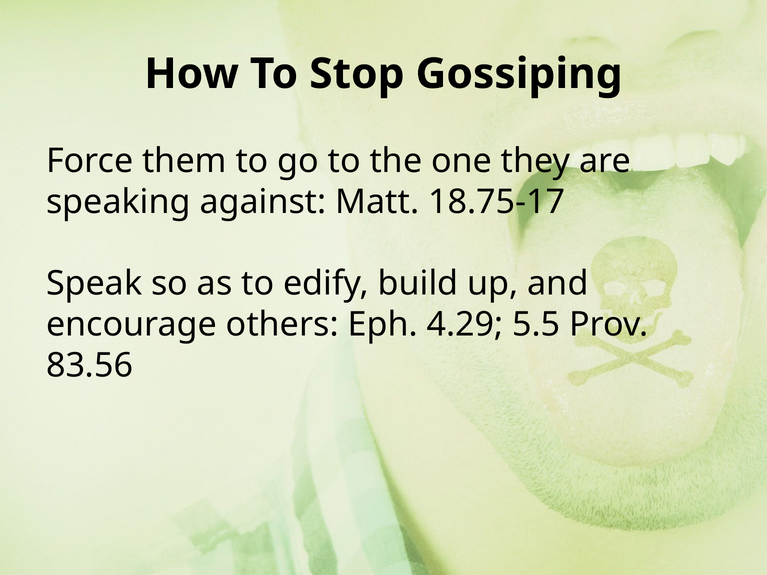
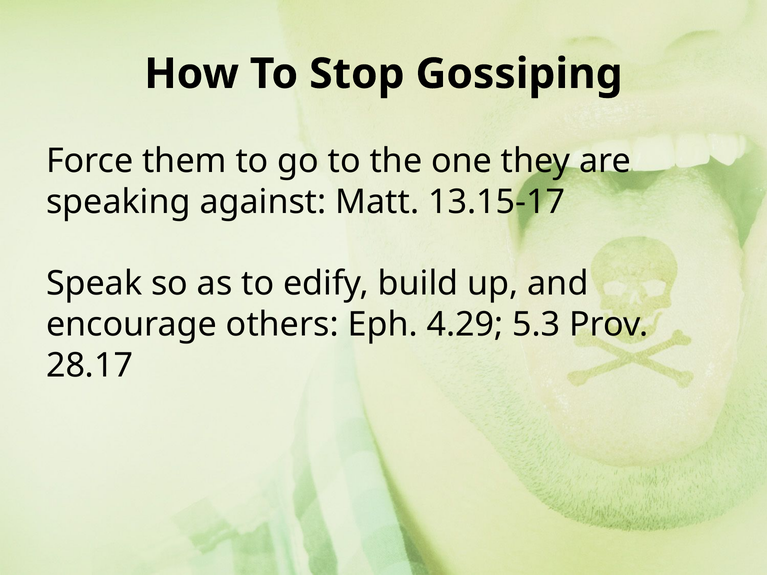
18.75-17: 18.75-17 -> 13.15-17
5.5: 5.5 -> 5.3
83.56: 83.56 -> 28.17
